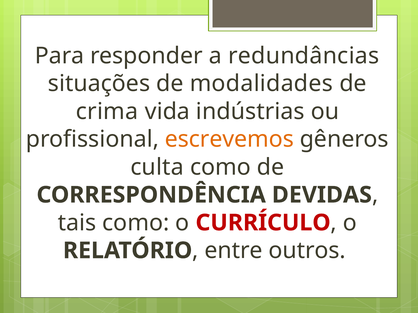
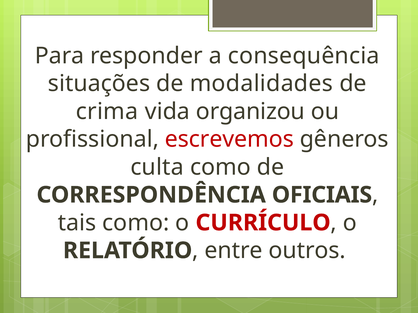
redundâncias: redundâncias -> consequência
indústrias: indústrias -> organizou
escrevemos colour: orange -> red
DEVIDAS: DEVIDAS -> OFICIAIS
